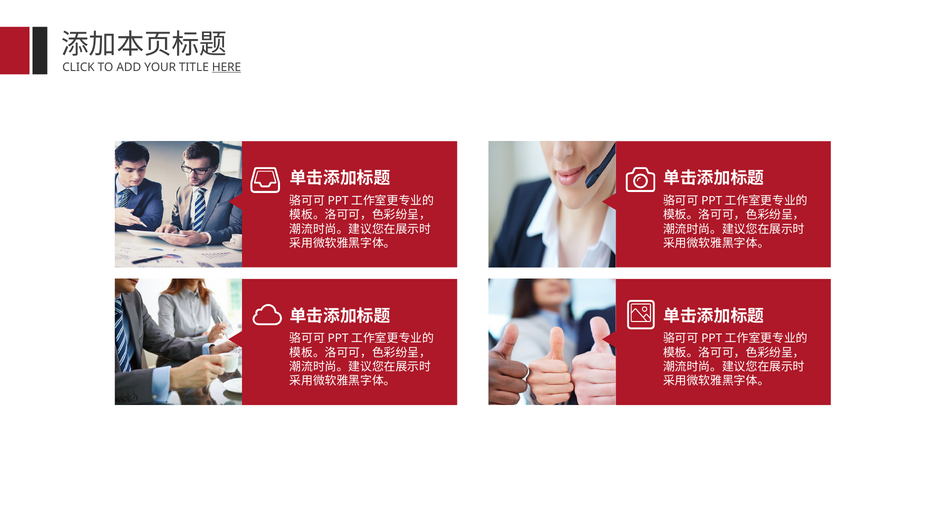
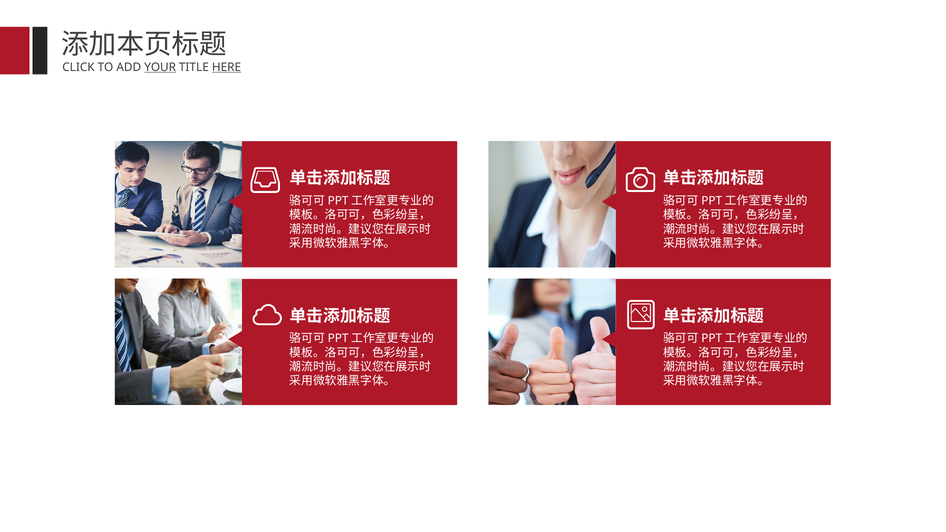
YOUR underline: none -> present
